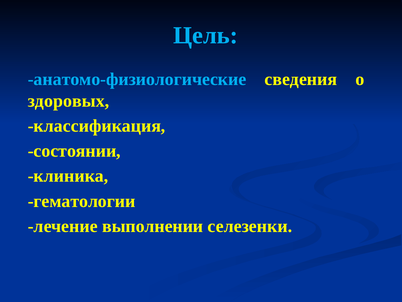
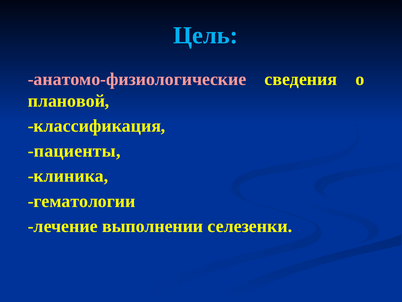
анатомо-физиологические colour: light blue -> pink
здоровых: здоровых -> плановой
состоянии: состоянии -> пациенты
